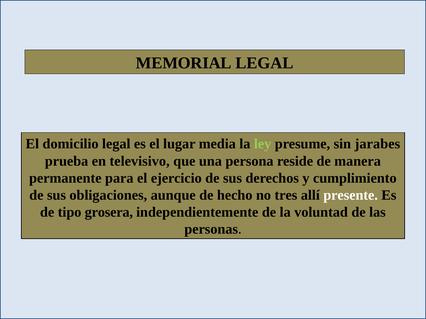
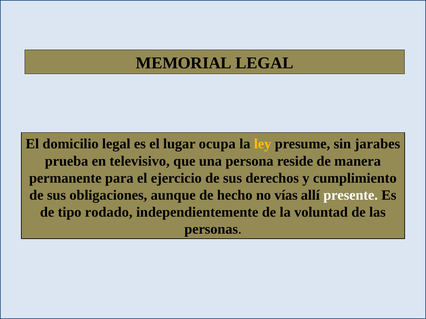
media: media -> ocupa
ley colour: light green -> yellow
tres: tres -> vías
grosera: grosera -> rodado
